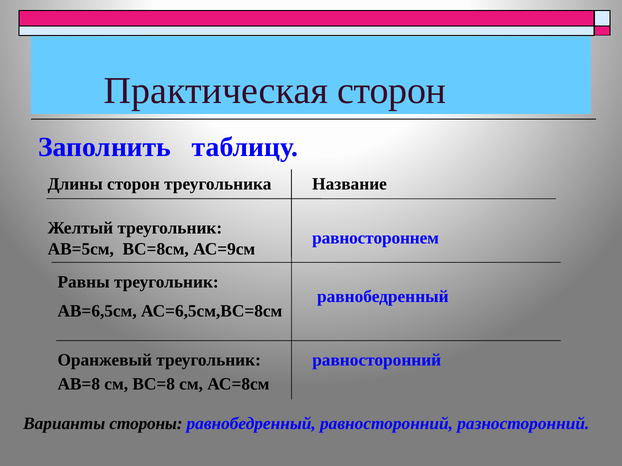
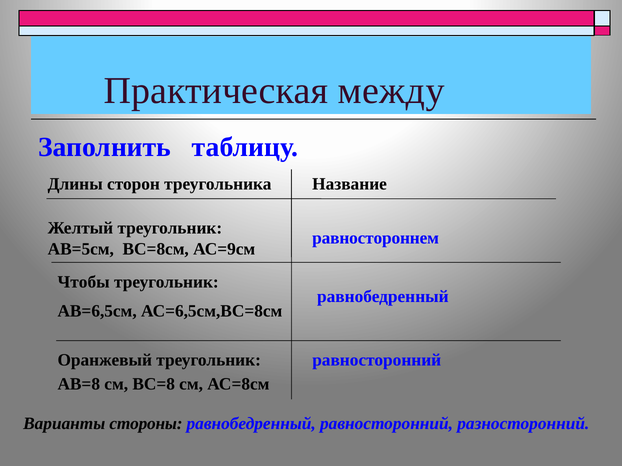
Практическая сторон: сторон -> между
Равны: Равны -> Чтобы
